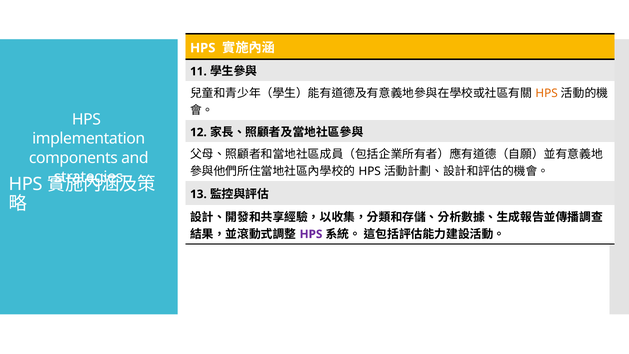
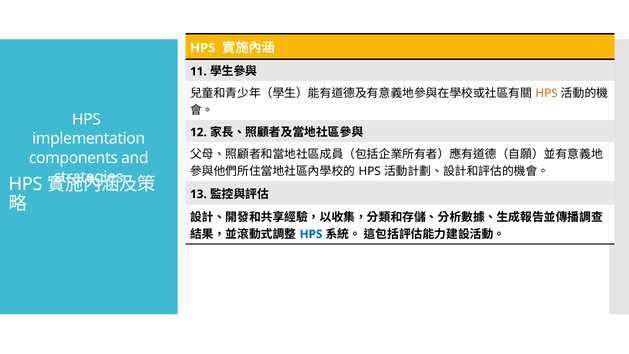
HPS at (311, 234) colour: purple -> blue
